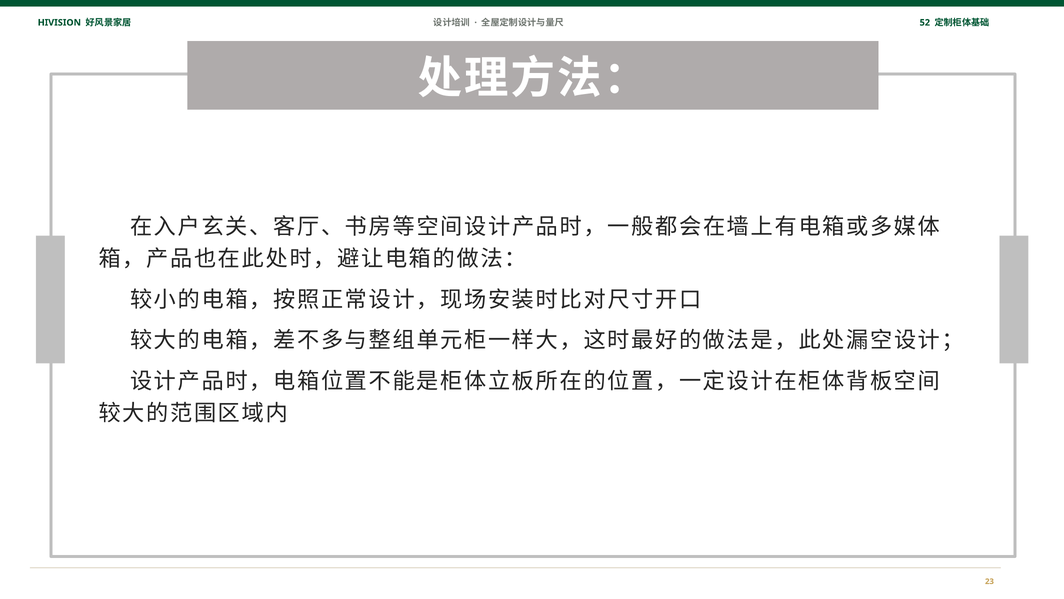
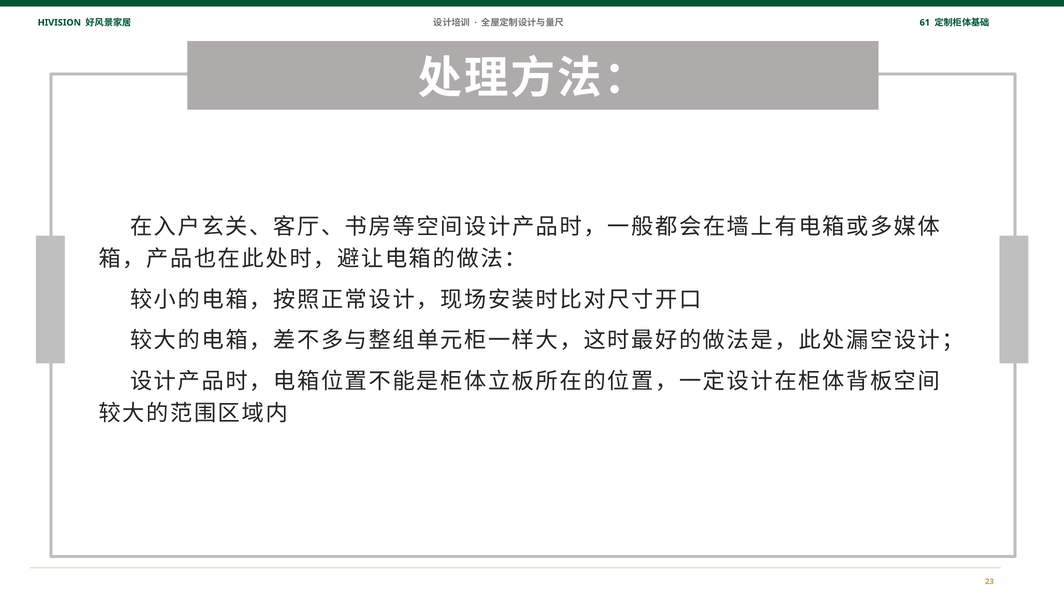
52: 52 -> 61
